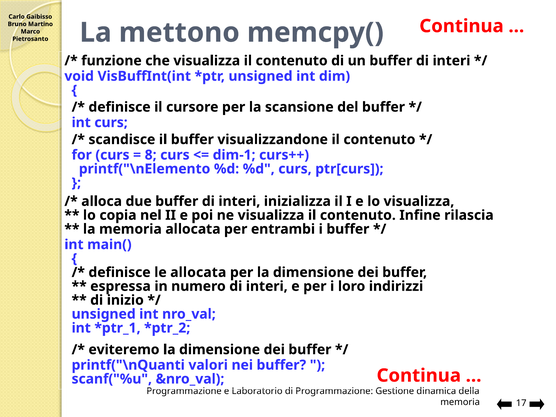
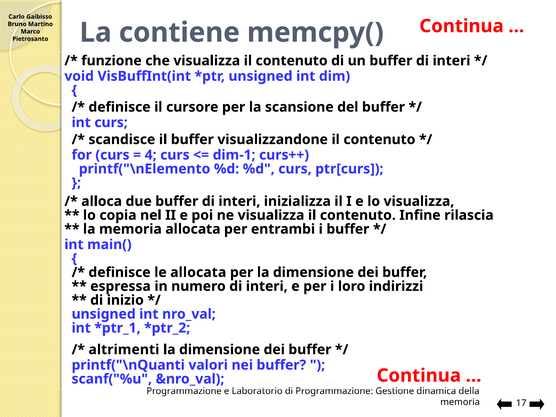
mettono: mettono -> contiene
8: 8 -> 4
eviteremo: eviteremo -> altrimenti
